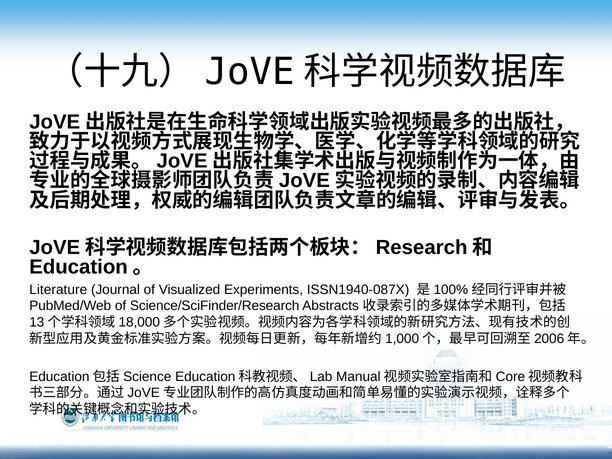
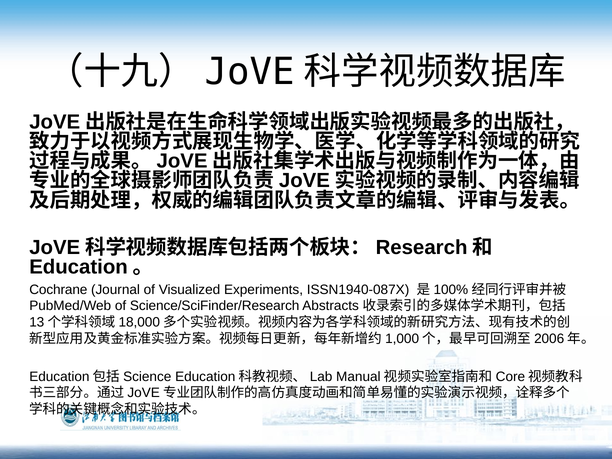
Literature: Literature -> Cochrane
